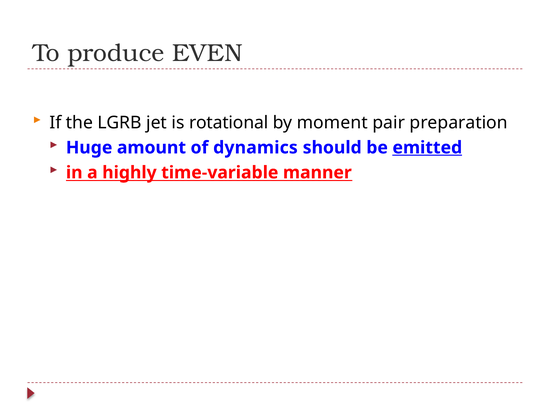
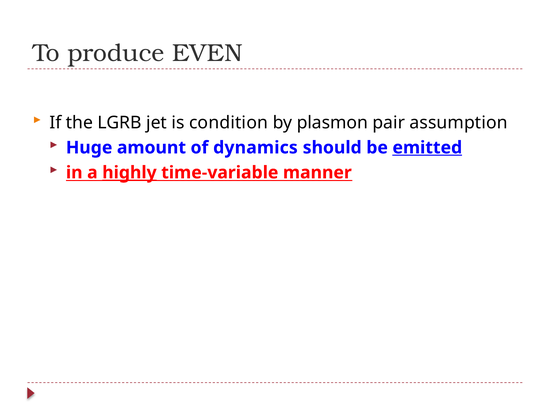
rotational: rotational -> condition
moment: moment -> plasmon
preparation: preparation -> assumption
highly underline: none -> present
